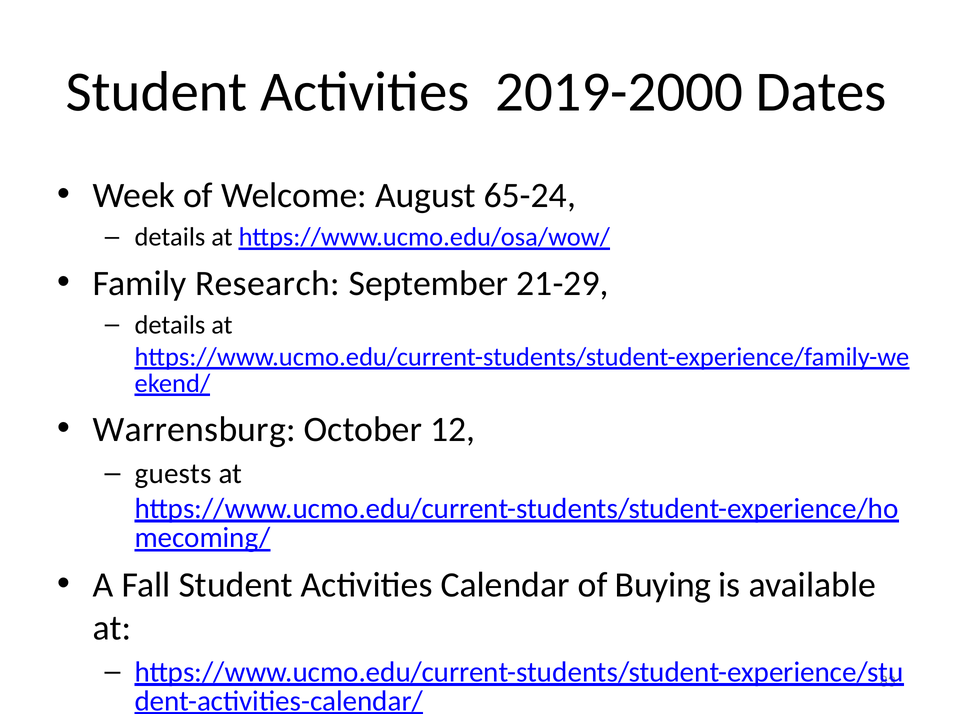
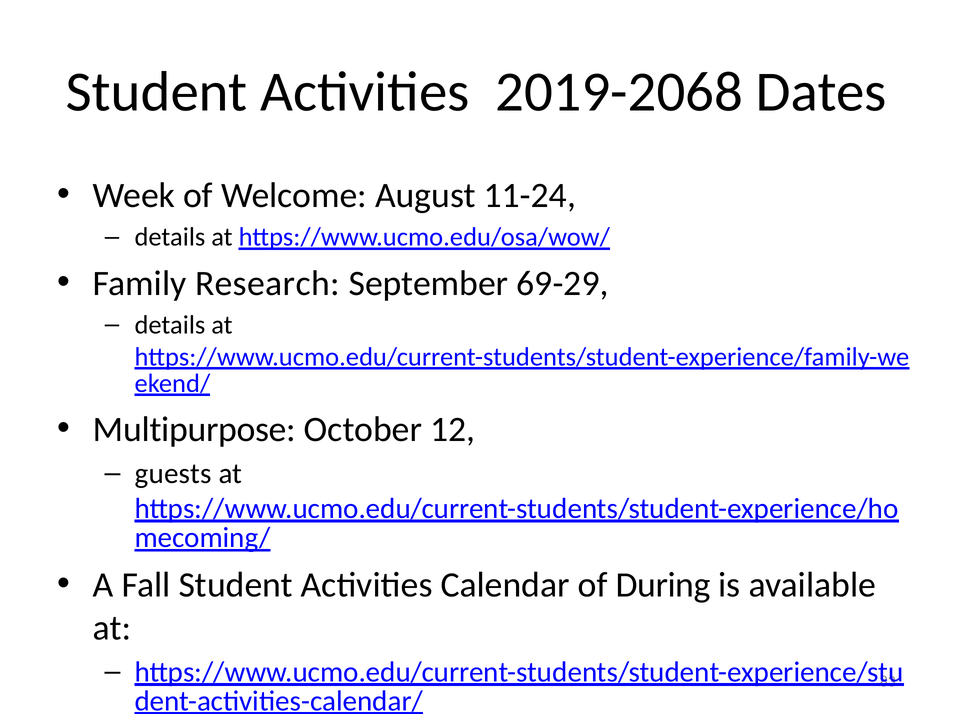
2019-2000: 2019-2000 -> 2019-2068
65-24: 65-24 -> 11-24
21-29: 21-29 -> 69-29
Warrensburg: Warrensburg -> Multipurpose
Buying: Buying -> During
